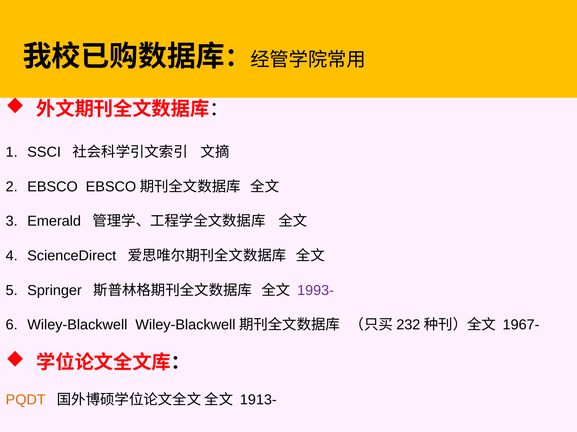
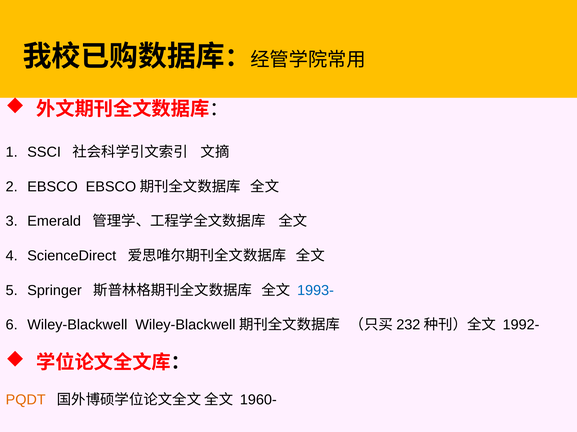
1993- colour: purple -> blue
1967-: 1967- -> 1992-
1913-: 1913- -> 1960-
